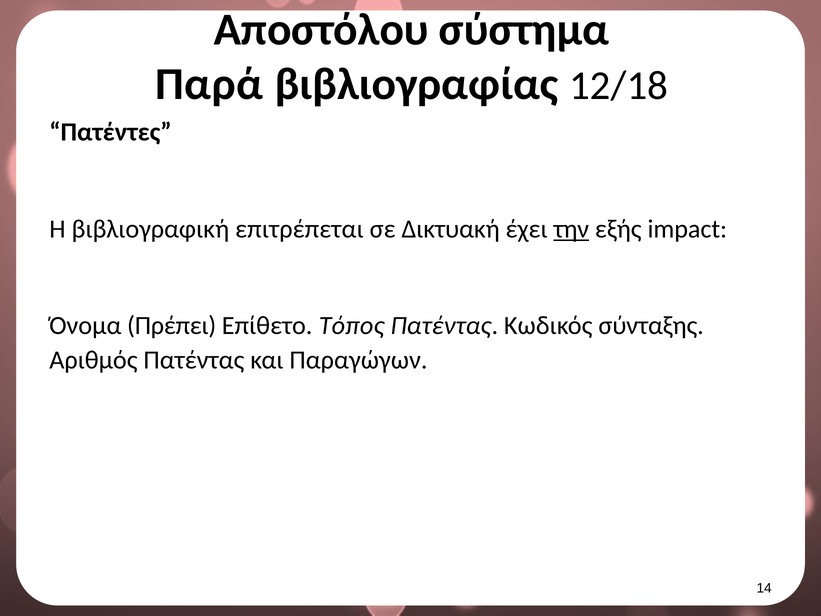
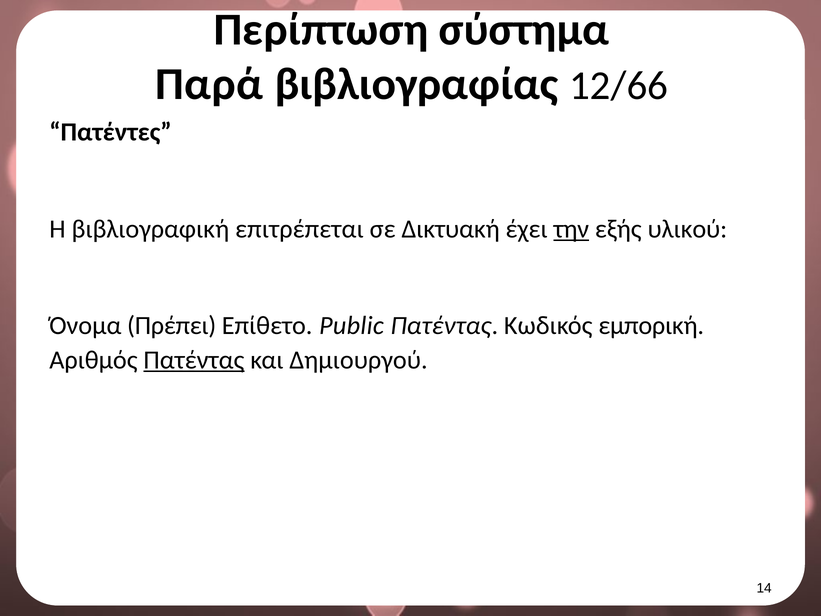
Αποστόλου: Αποστόλου -> Περίπτωση
12/18: 12/18 -> 12/66
impact: impact -> υλικού
Τόπος: Τόπος -> Public
σύνταξης: σύνταξης -> εμπορική
Πατέντας at (194, 360) underline: none -> present
Παραγώγων: Παραγώγων -> Δημιουργού
